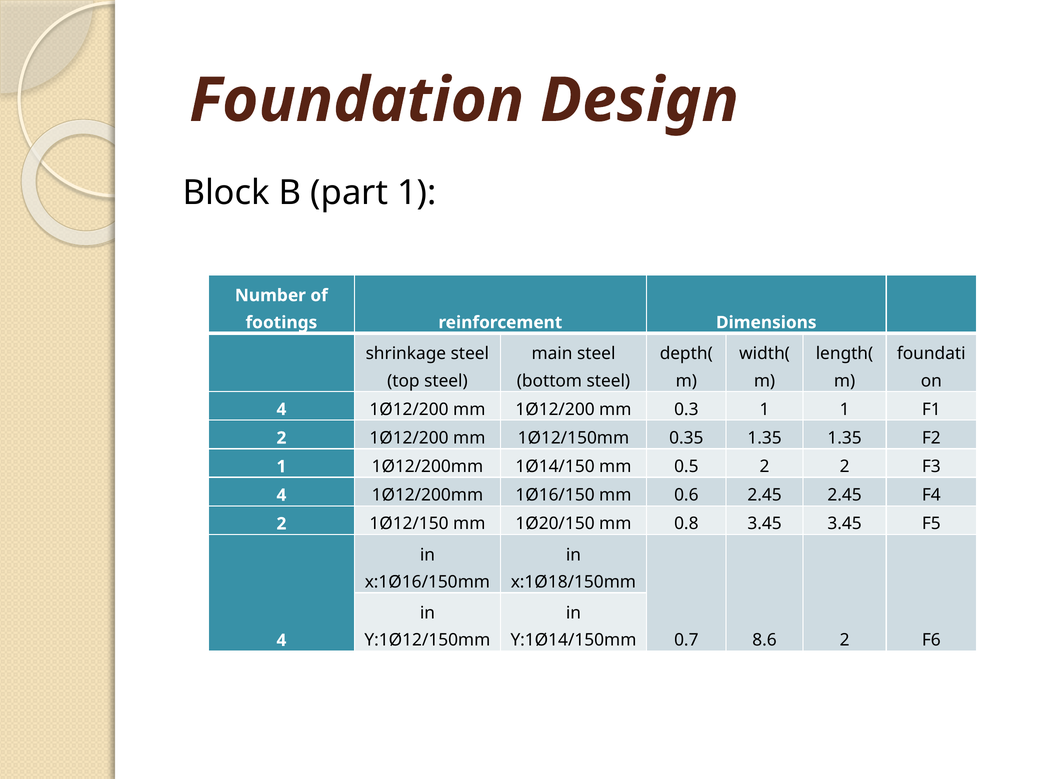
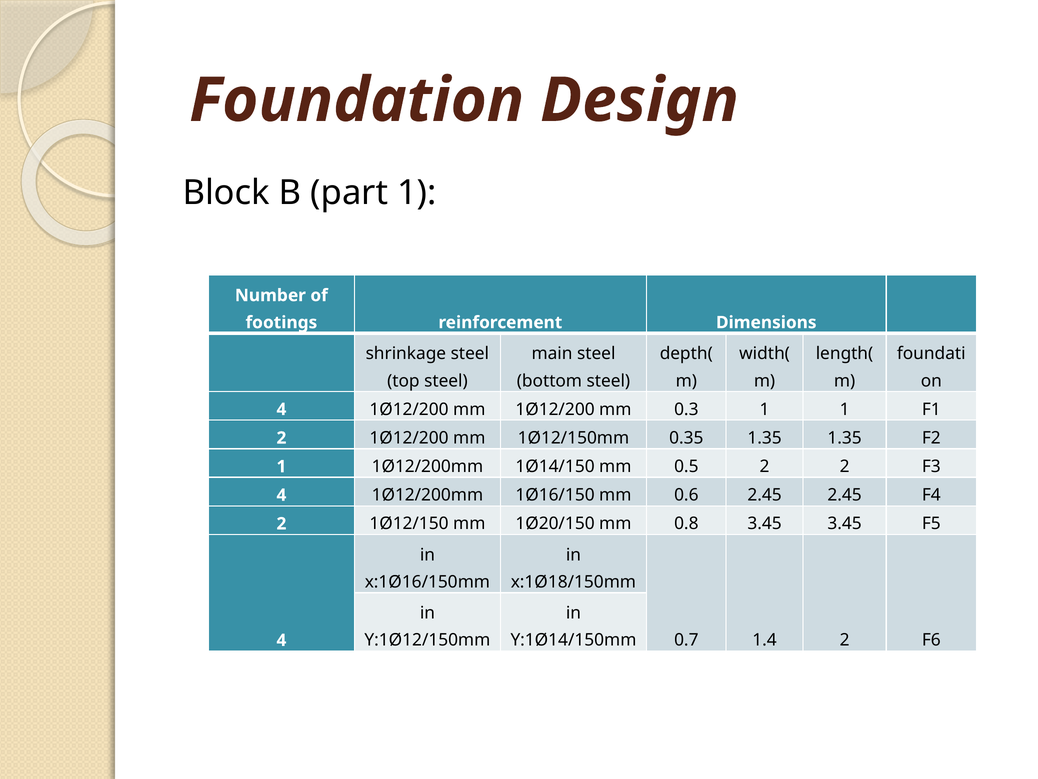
8.6: 8.6 -> 1.4
